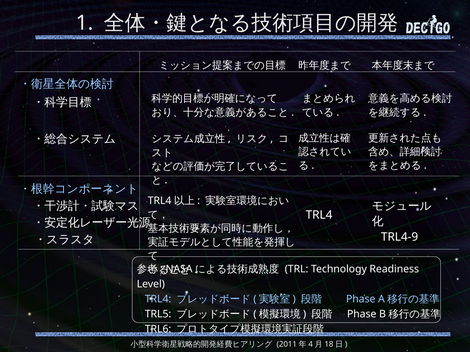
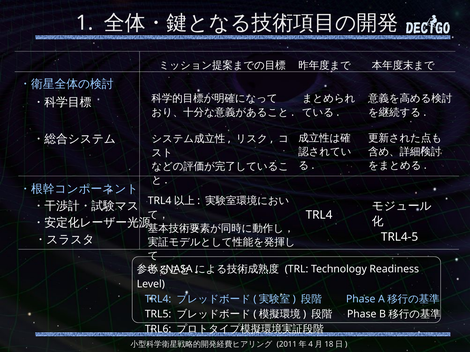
TRL4-9: TRL4-9 -> TRL4-5
